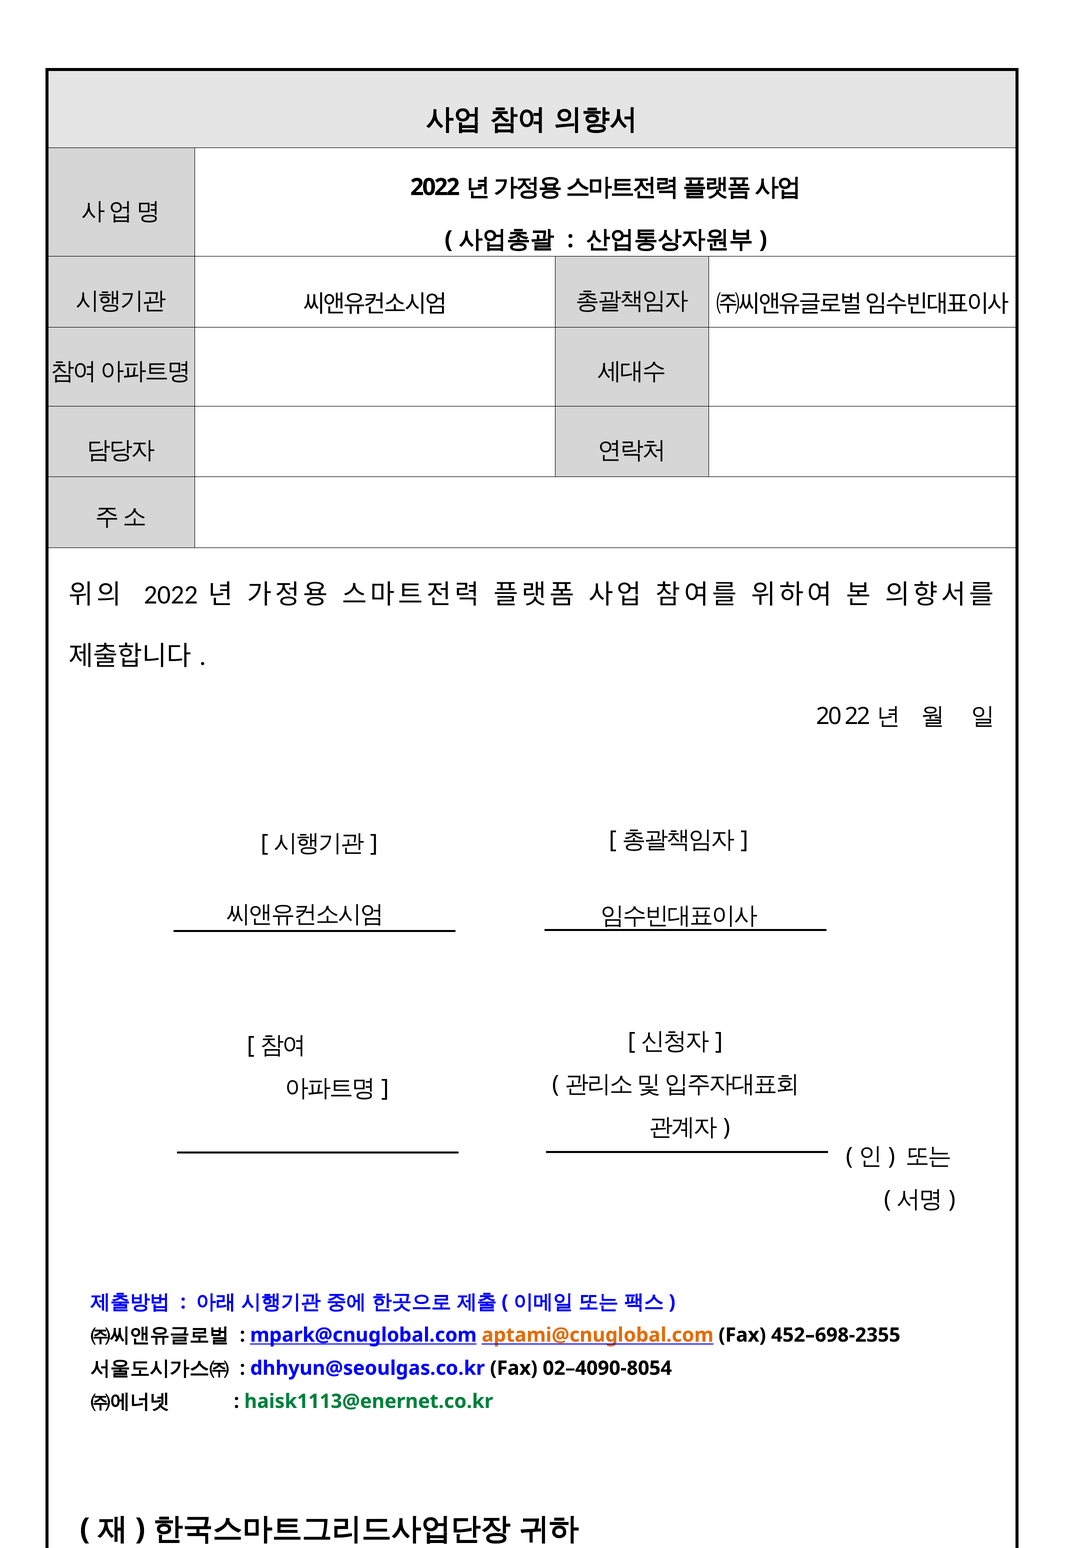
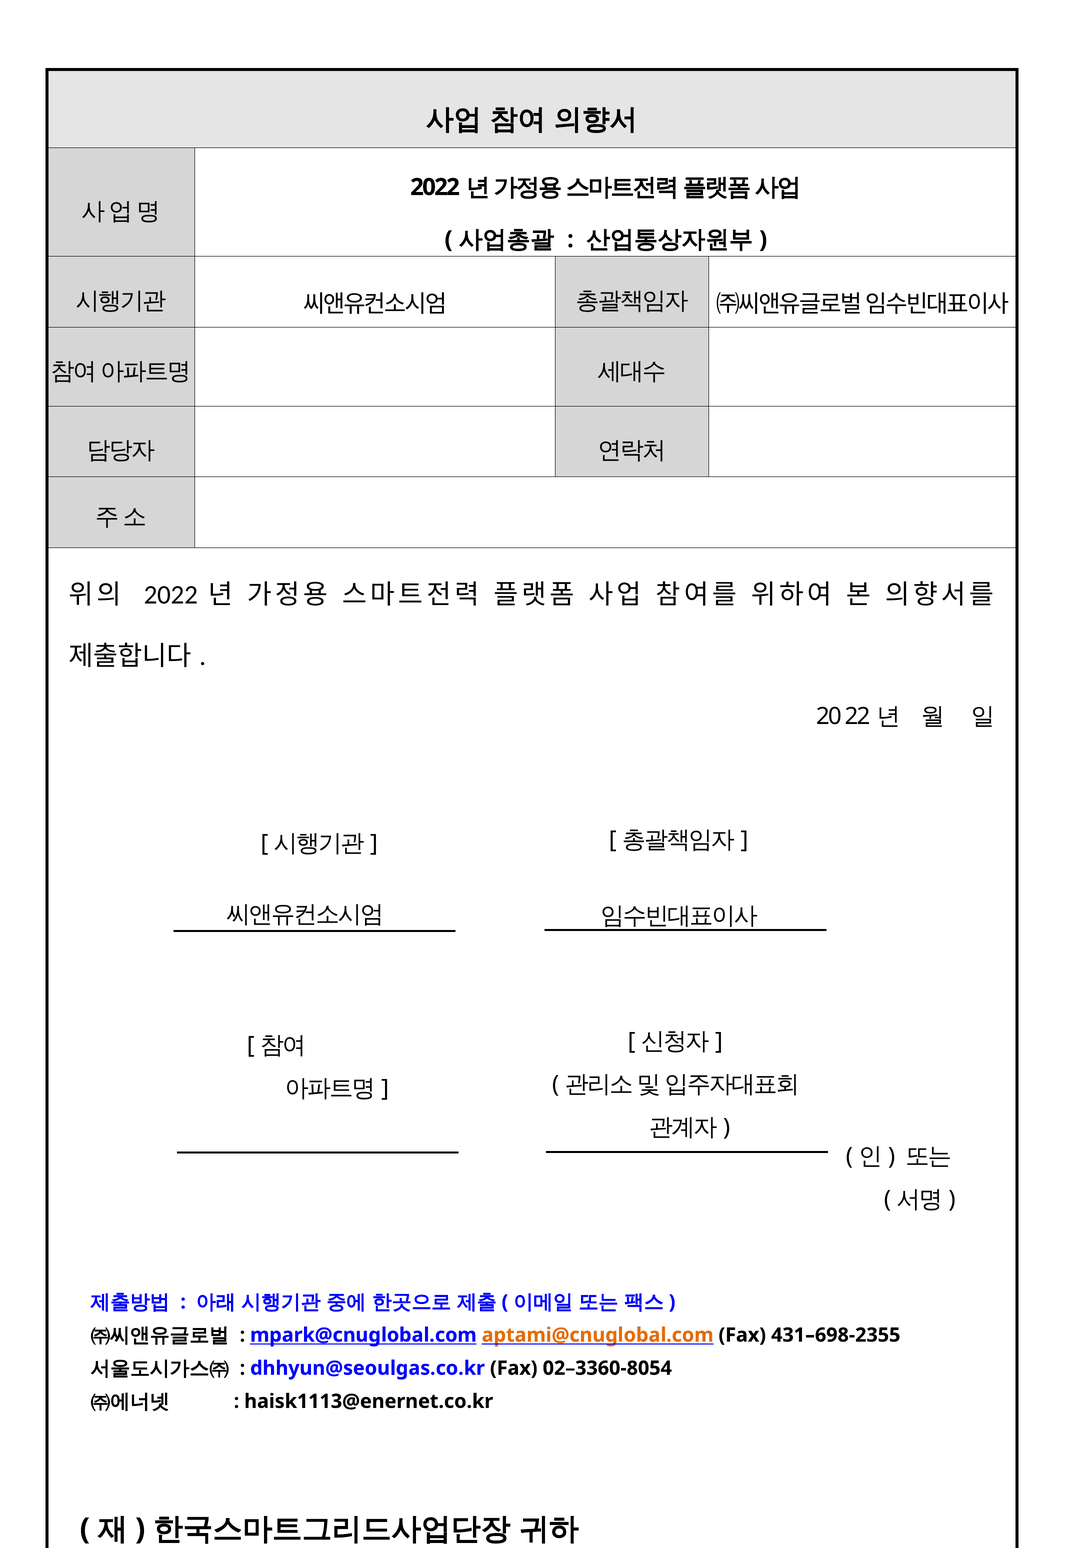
452–698-2355: 452–698-2355 -> 431–698-2355
02–4090-8054: 02–4090-8054 -> 02–3360-8054
haisk1113@enernet.co.kr colour: green -> black
